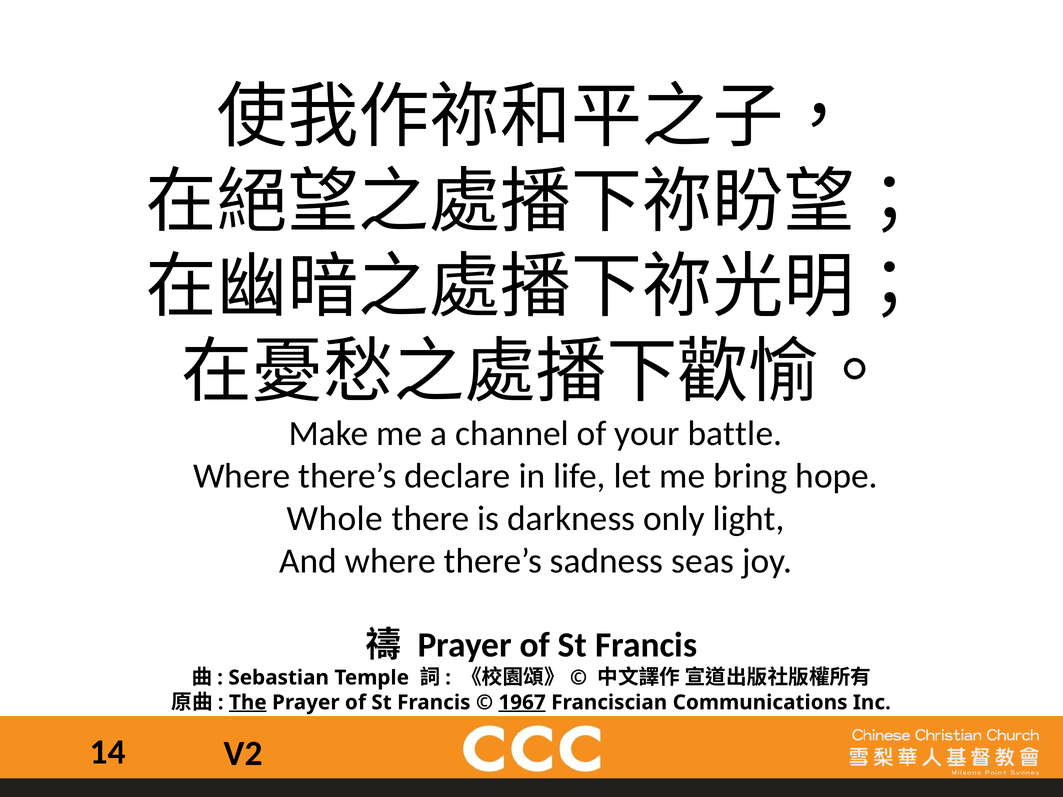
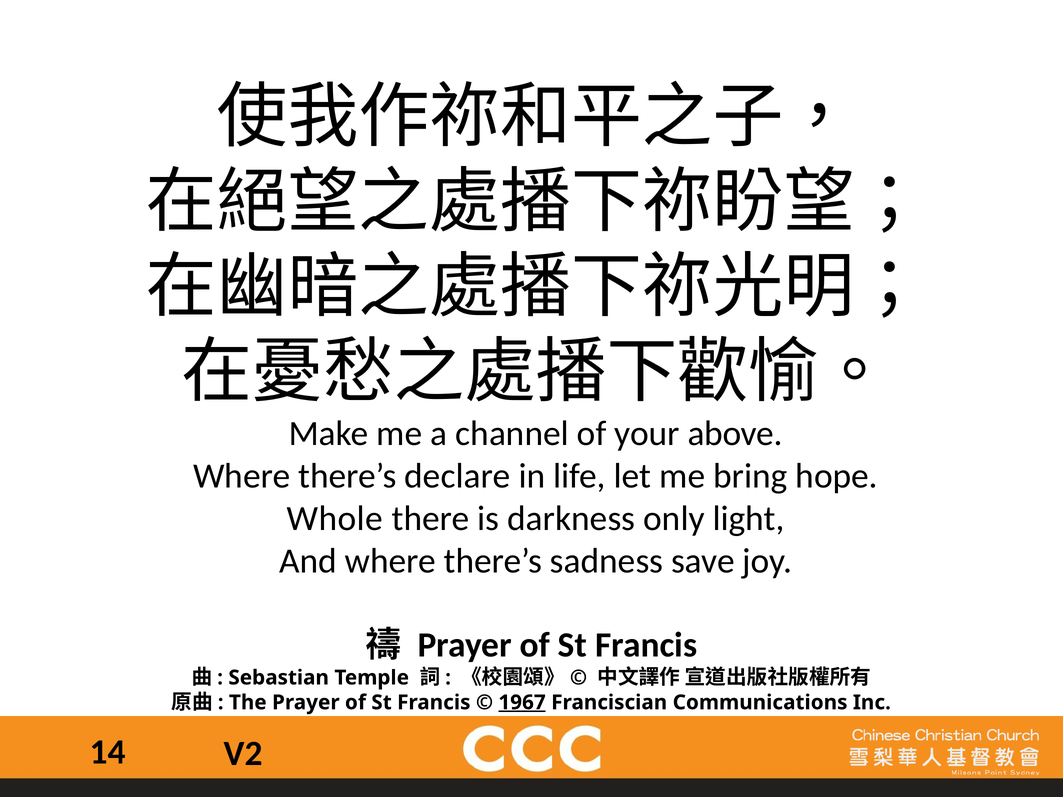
battle: battle -> above
seas: seas -> save
The underline: present -> none
